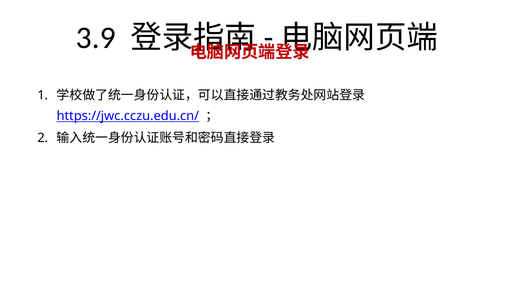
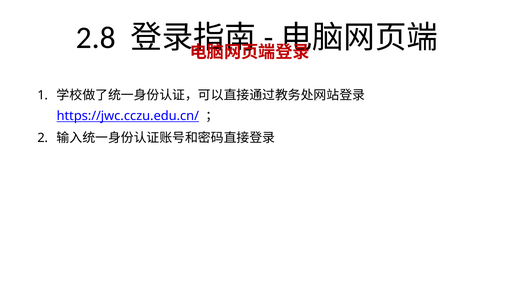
3.9: 3.9 -> 2.8
